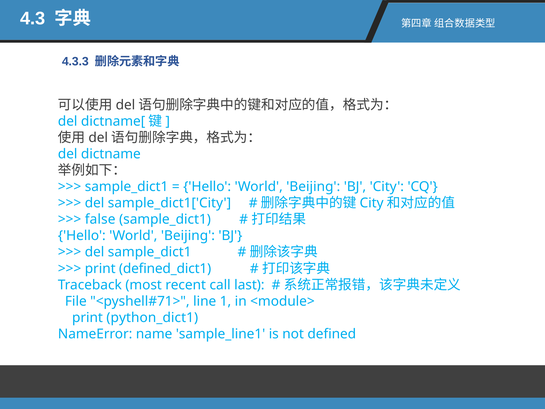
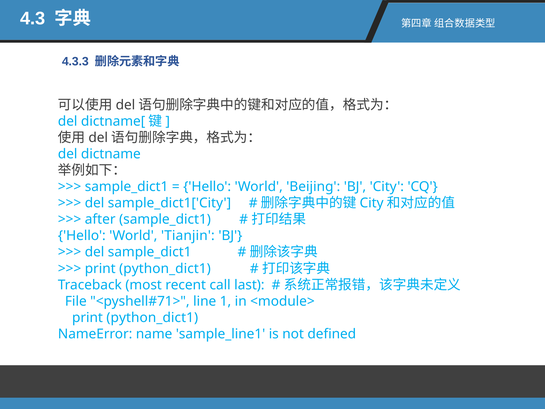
false: false -> after
Beijing at (188, 236): Beijing -> Tianjin
defined_dict1 at (165, 268): defined_dict1 -> python_dict1
